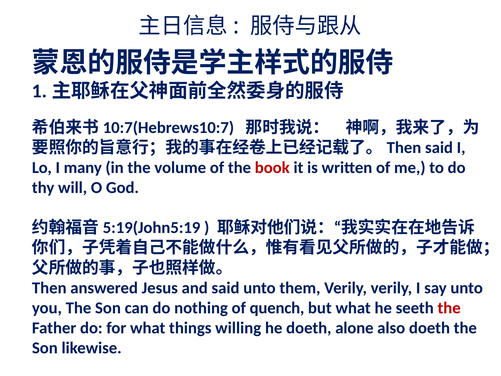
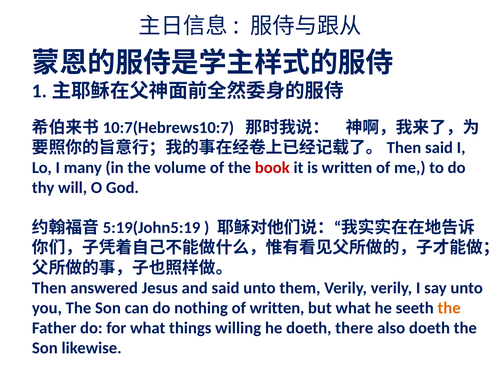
of quench: quench -> written
the at (449, 308) colour: red -> orange
alone: alone -> there
